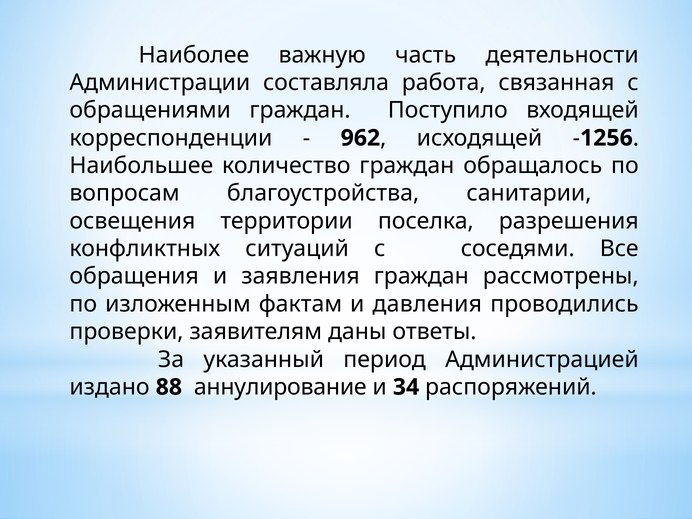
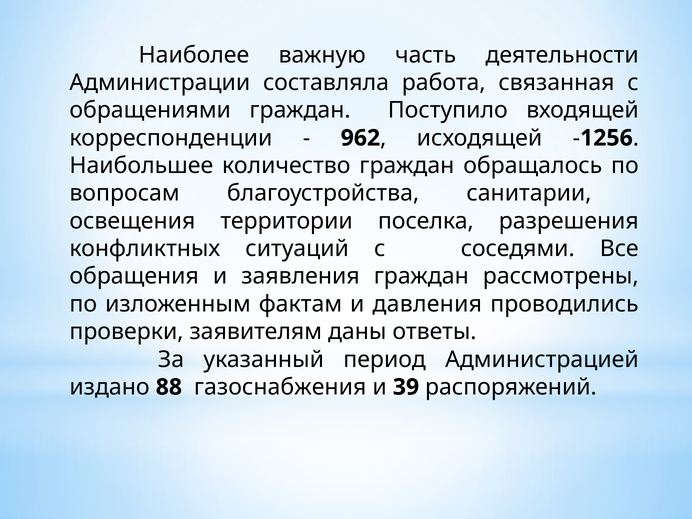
аннулирование: аннулирование -> газоснабжения
34: 34 -> 39
